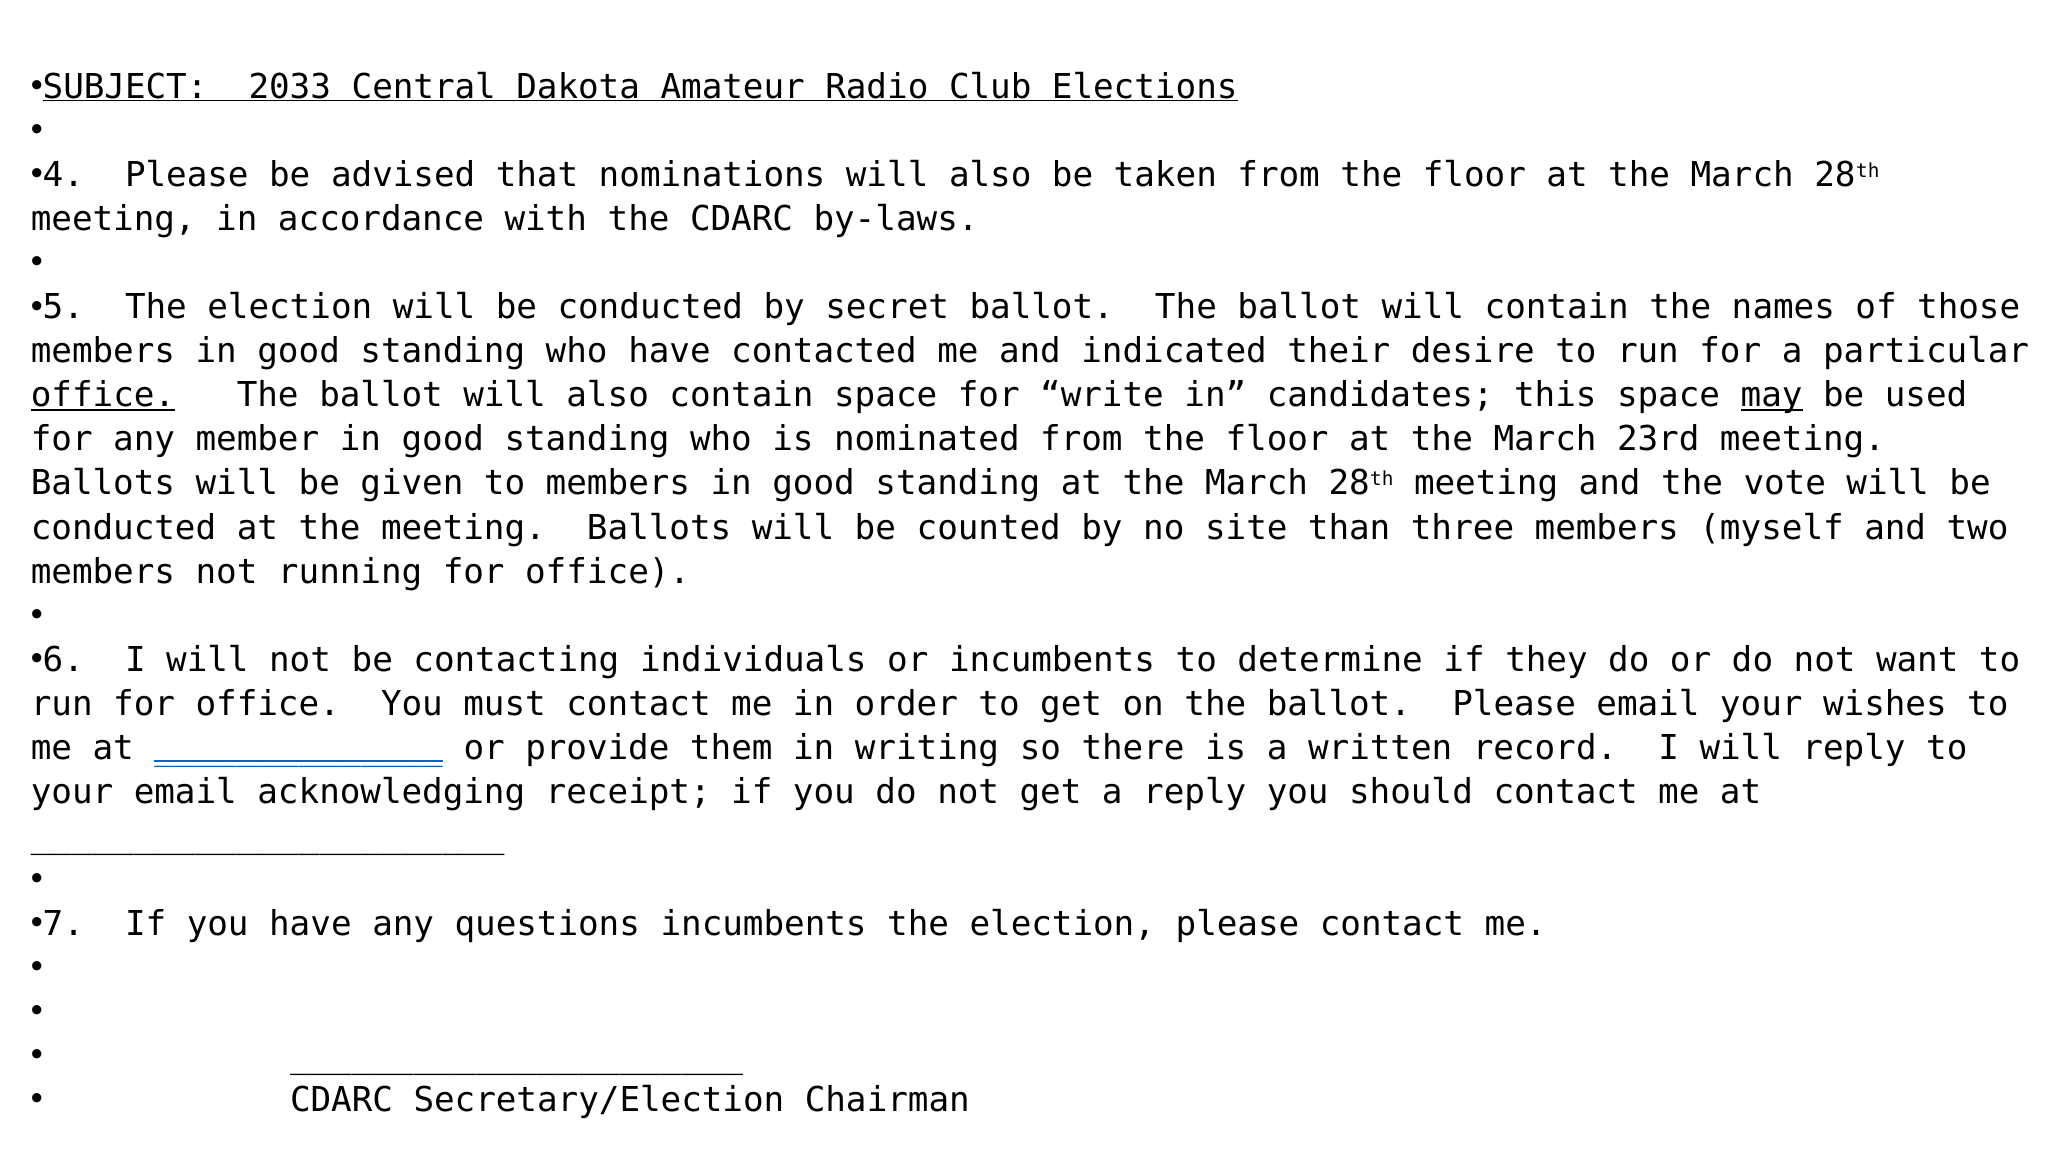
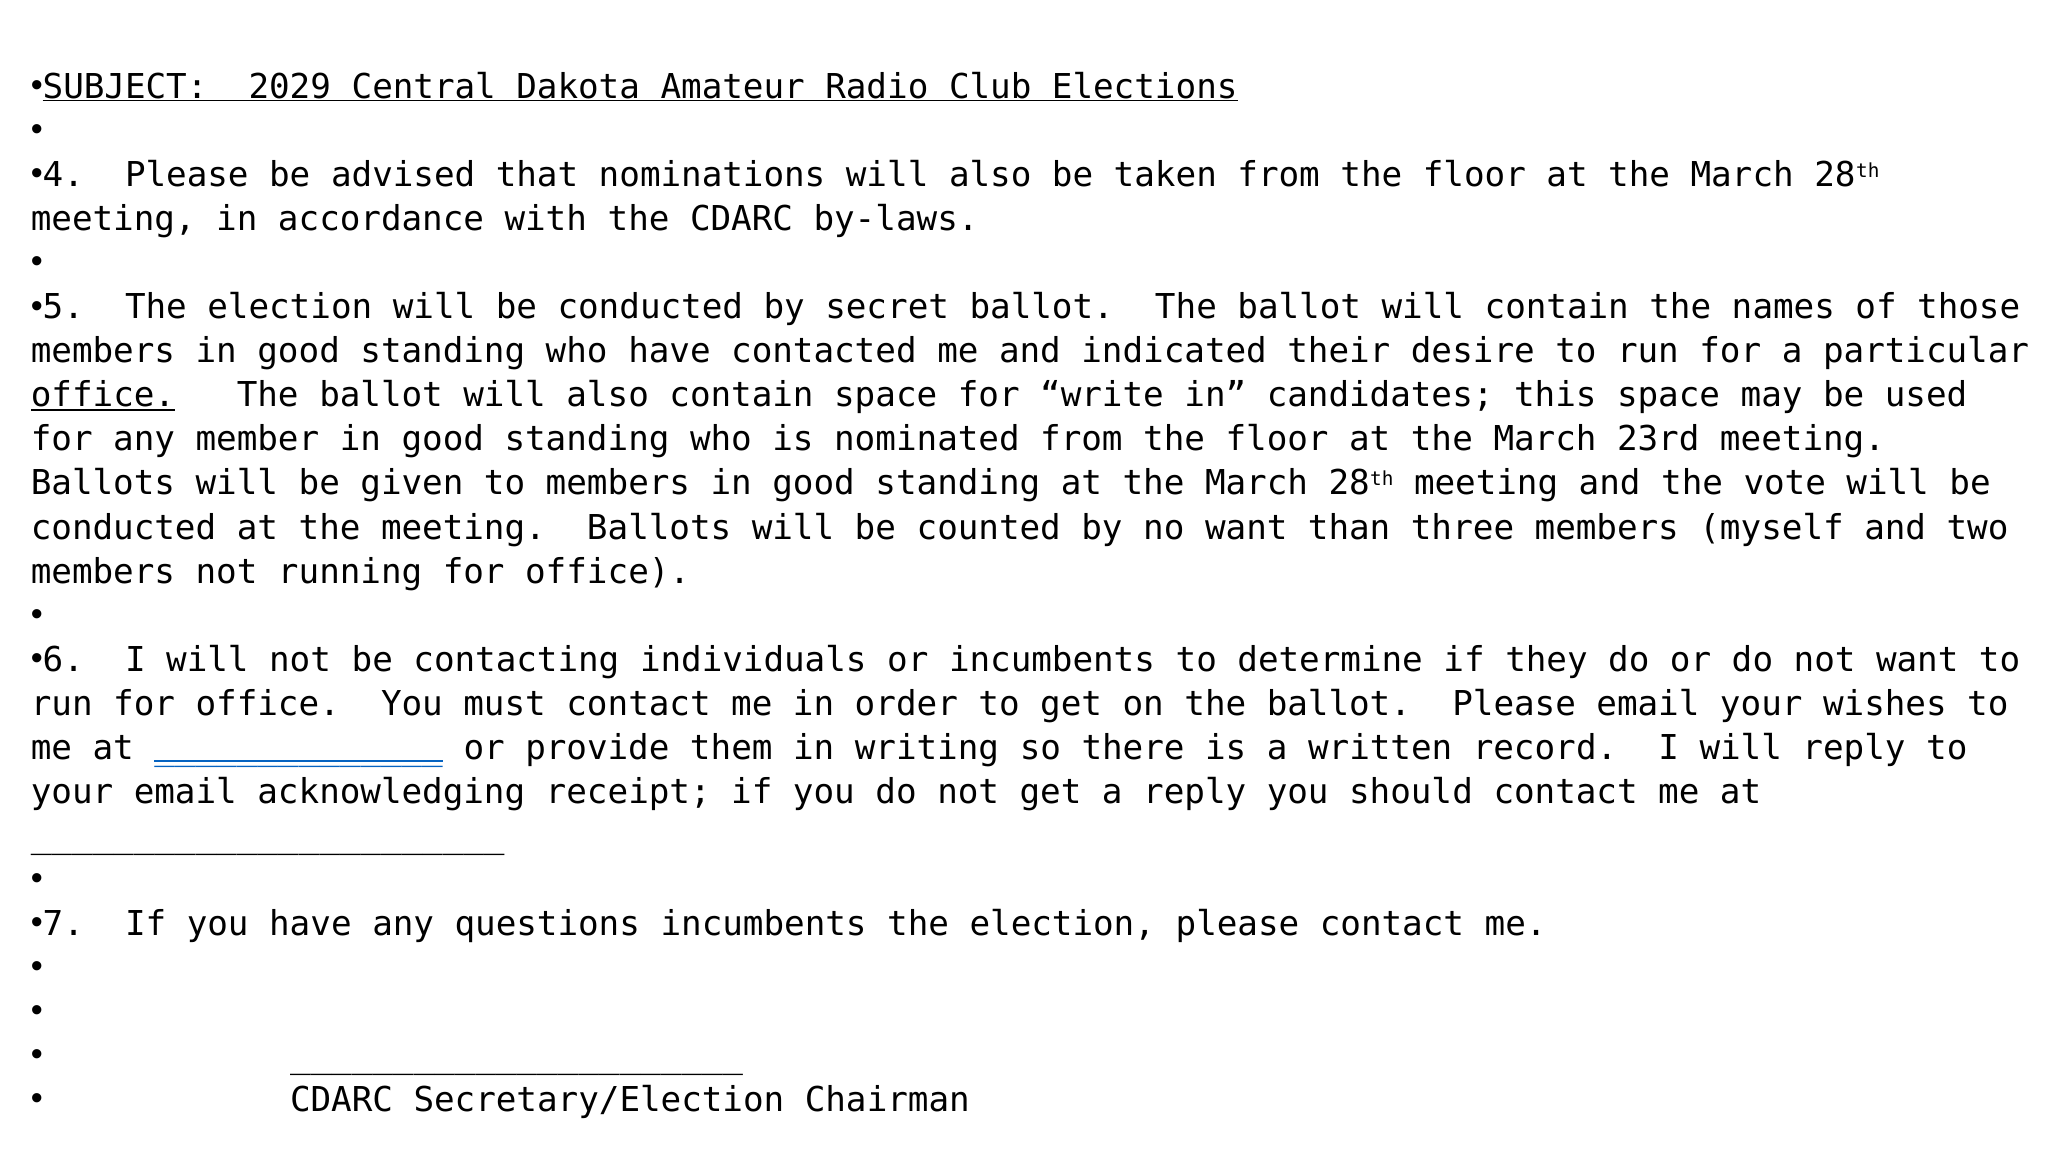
2033: 2033 -> 2029
may underline: present -> none
no site: site -> want
